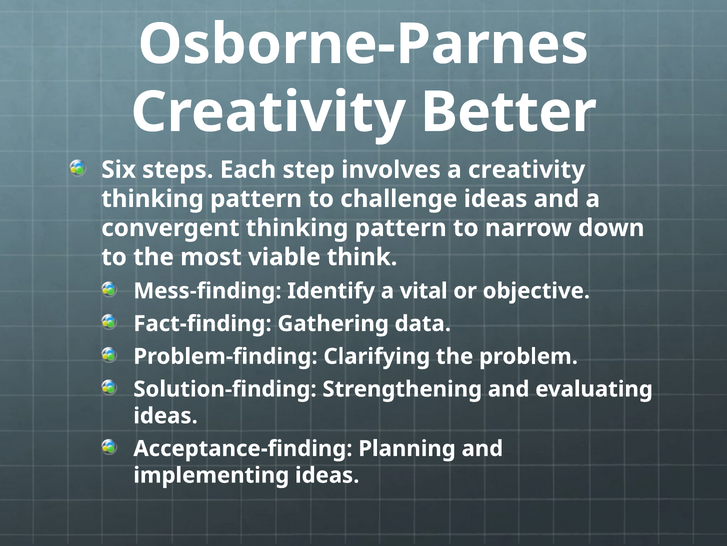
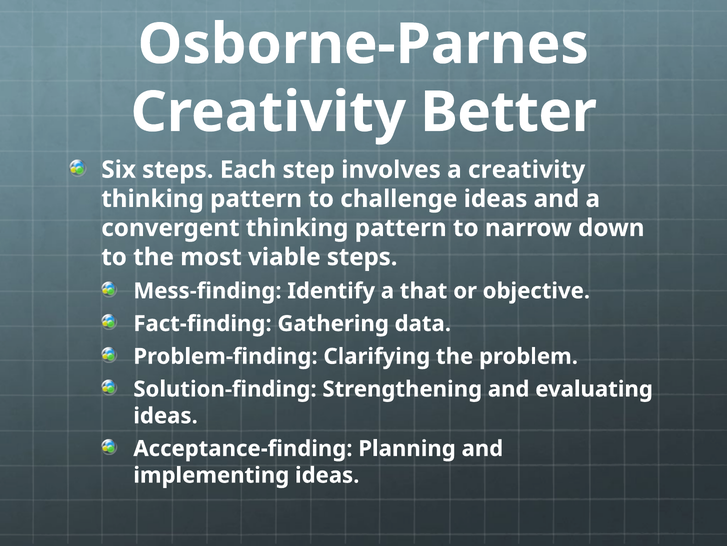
viable think: think -> steps
vital: vital -> that
